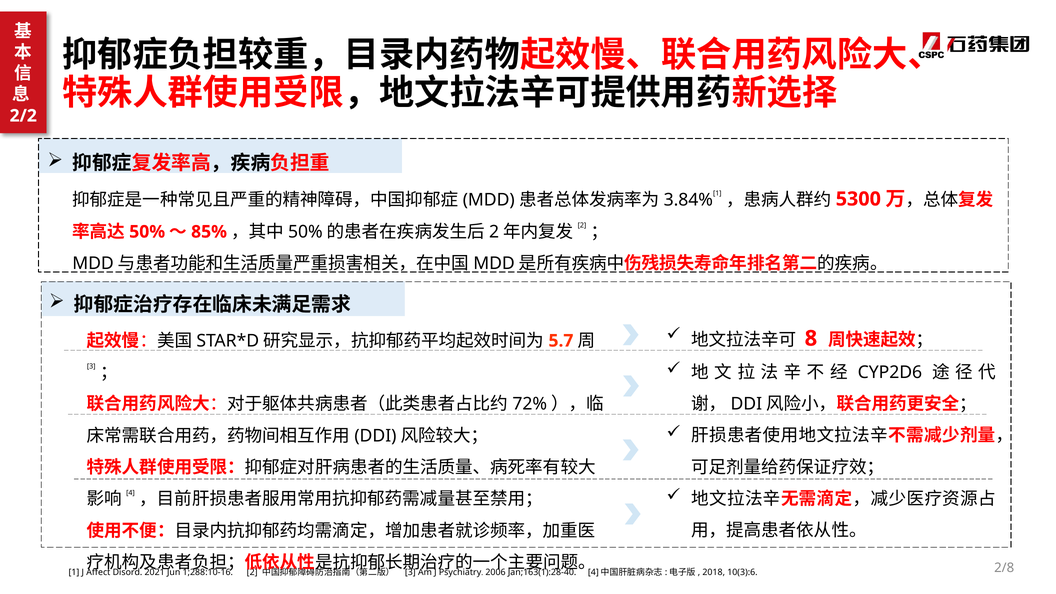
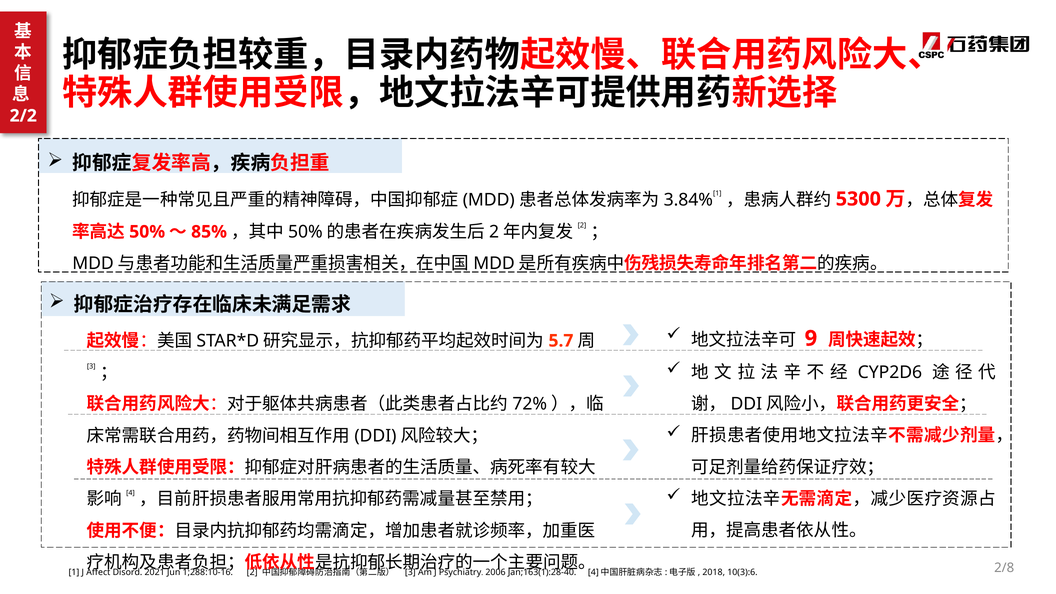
8: 8 -> 9
